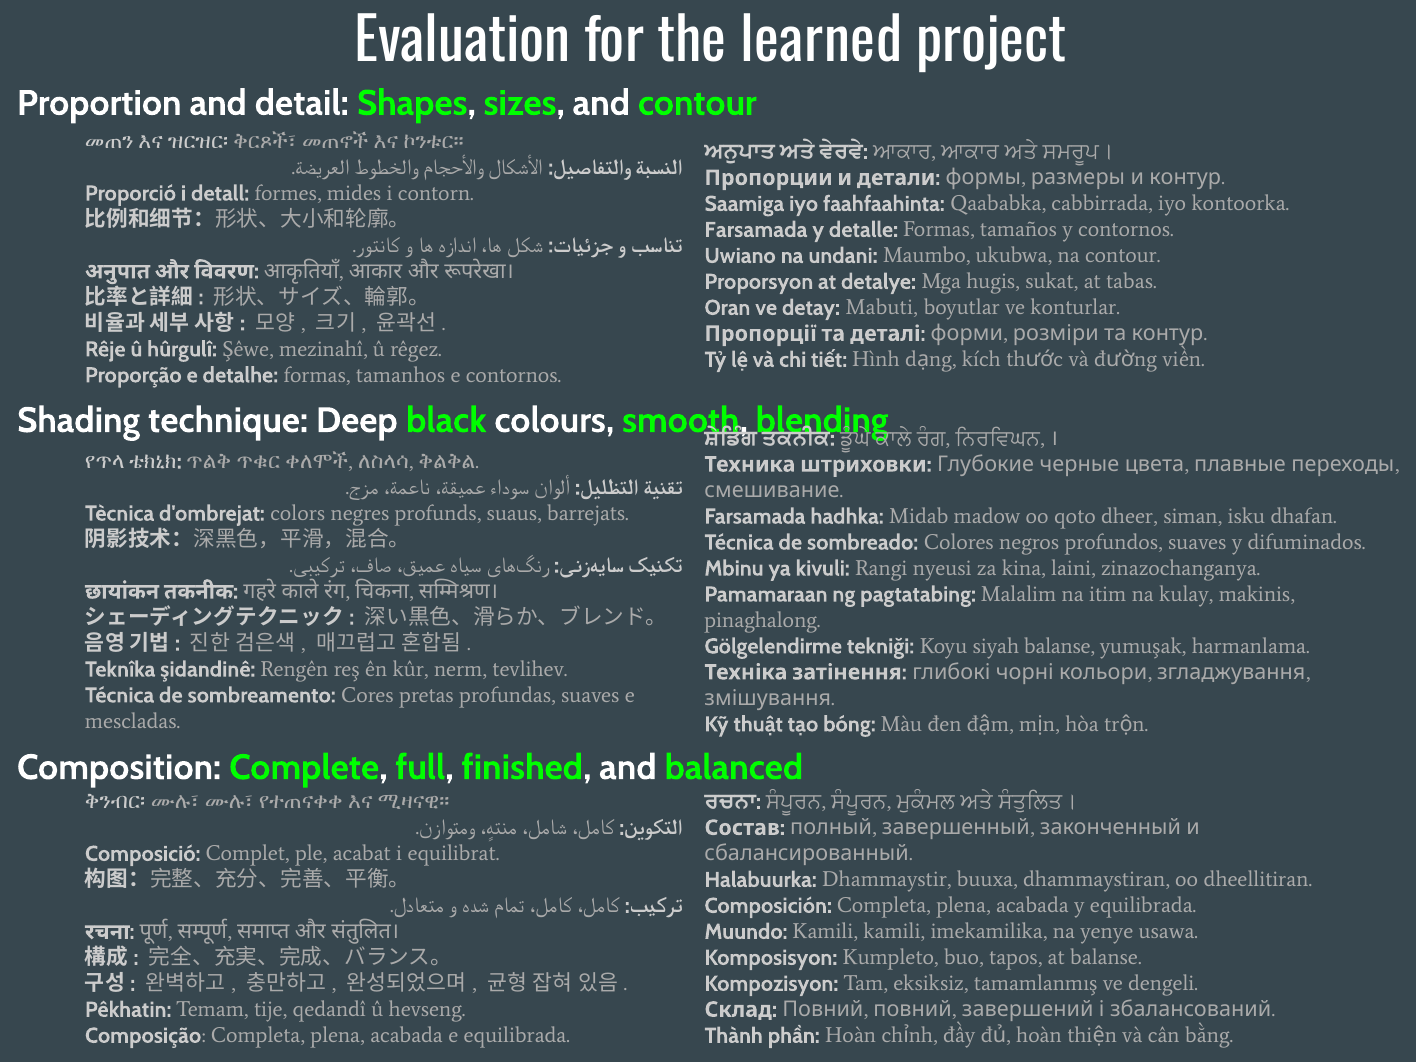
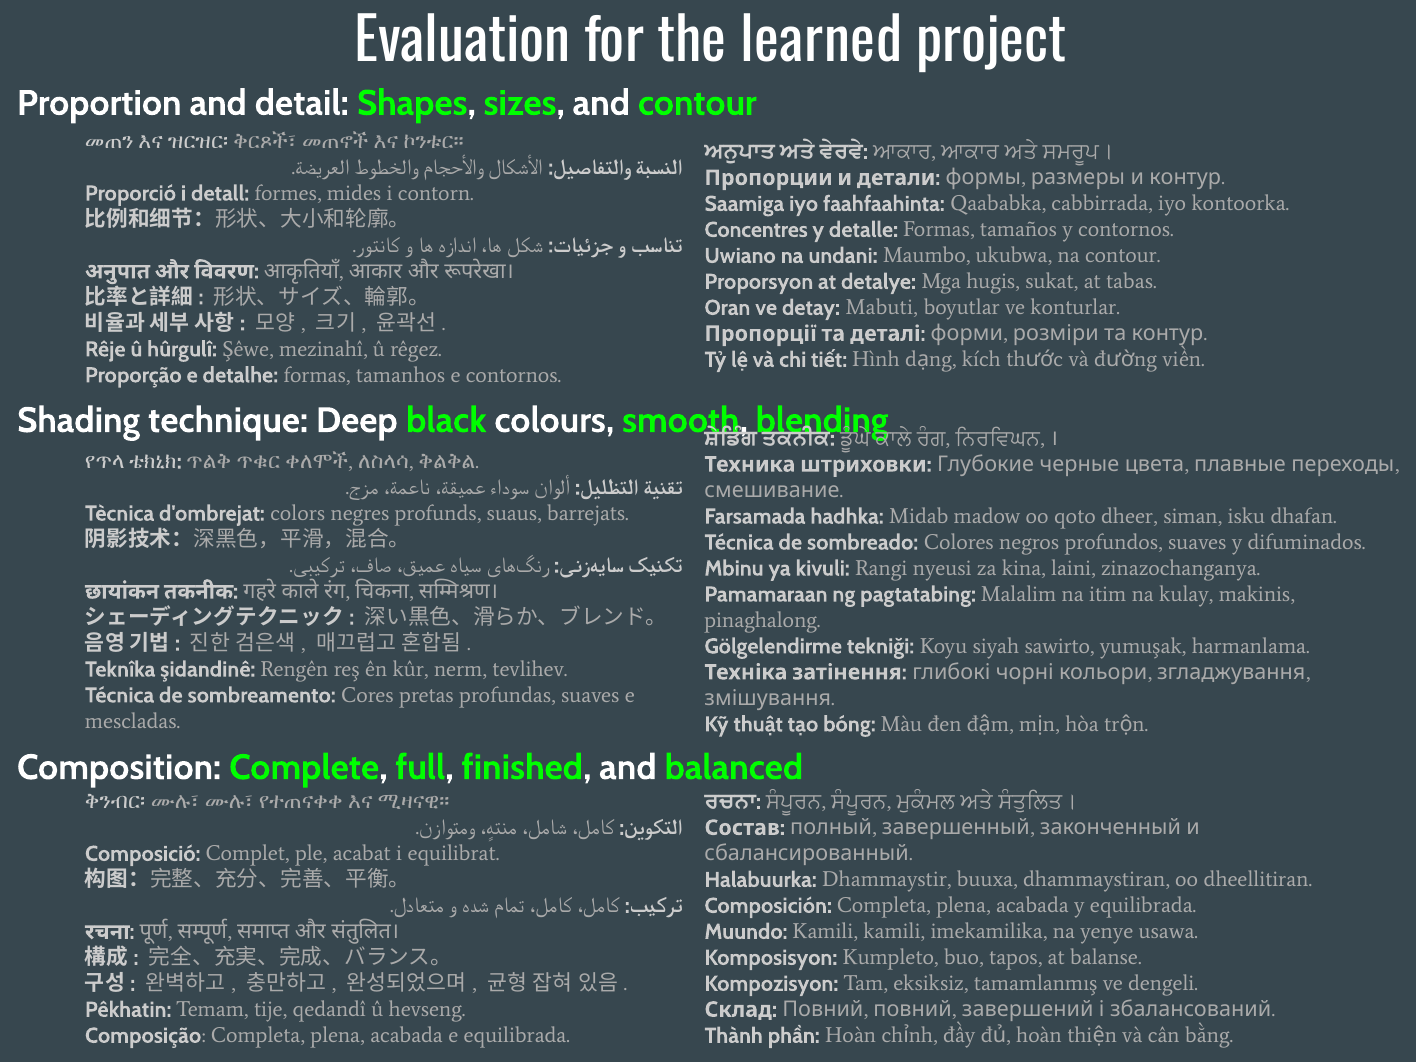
Farsamada at (756, 230): Farsamada -> Concentres
siyah balanse: balanse -> sawirto
